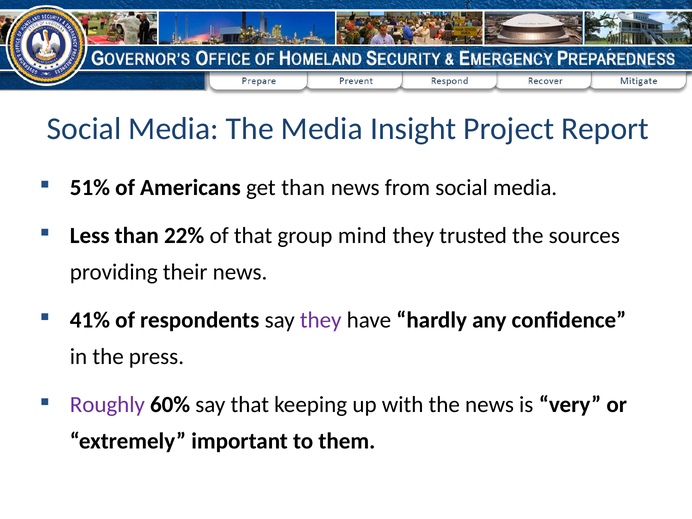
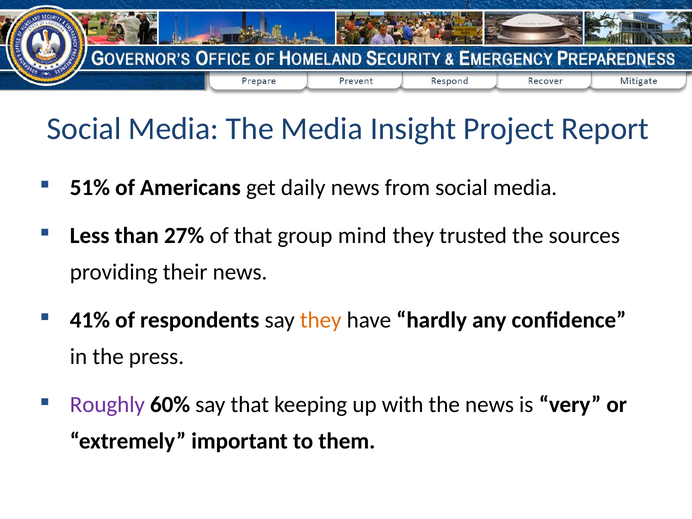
get than: than -> daily
22%: 22% -> 27%
they at (321, 320) colour: purple -> orange
